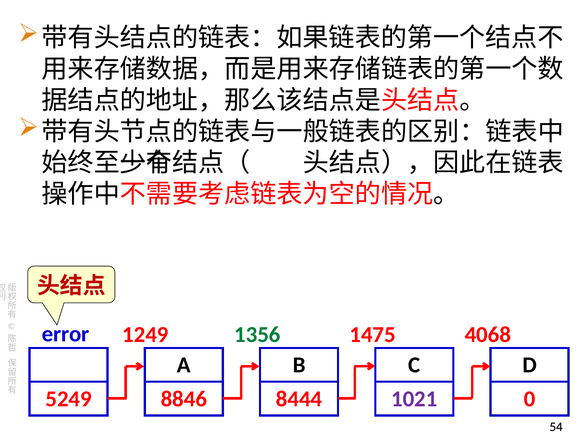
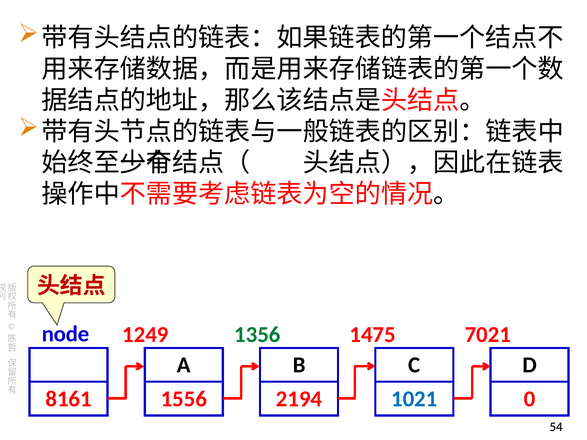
error: error -> node
4068: 4068 -> 7021
5249: 5249 -> 8161
8846: 8846 -> 1556
8444: 8444 -> 2194
1021 colour: purple -> blue
